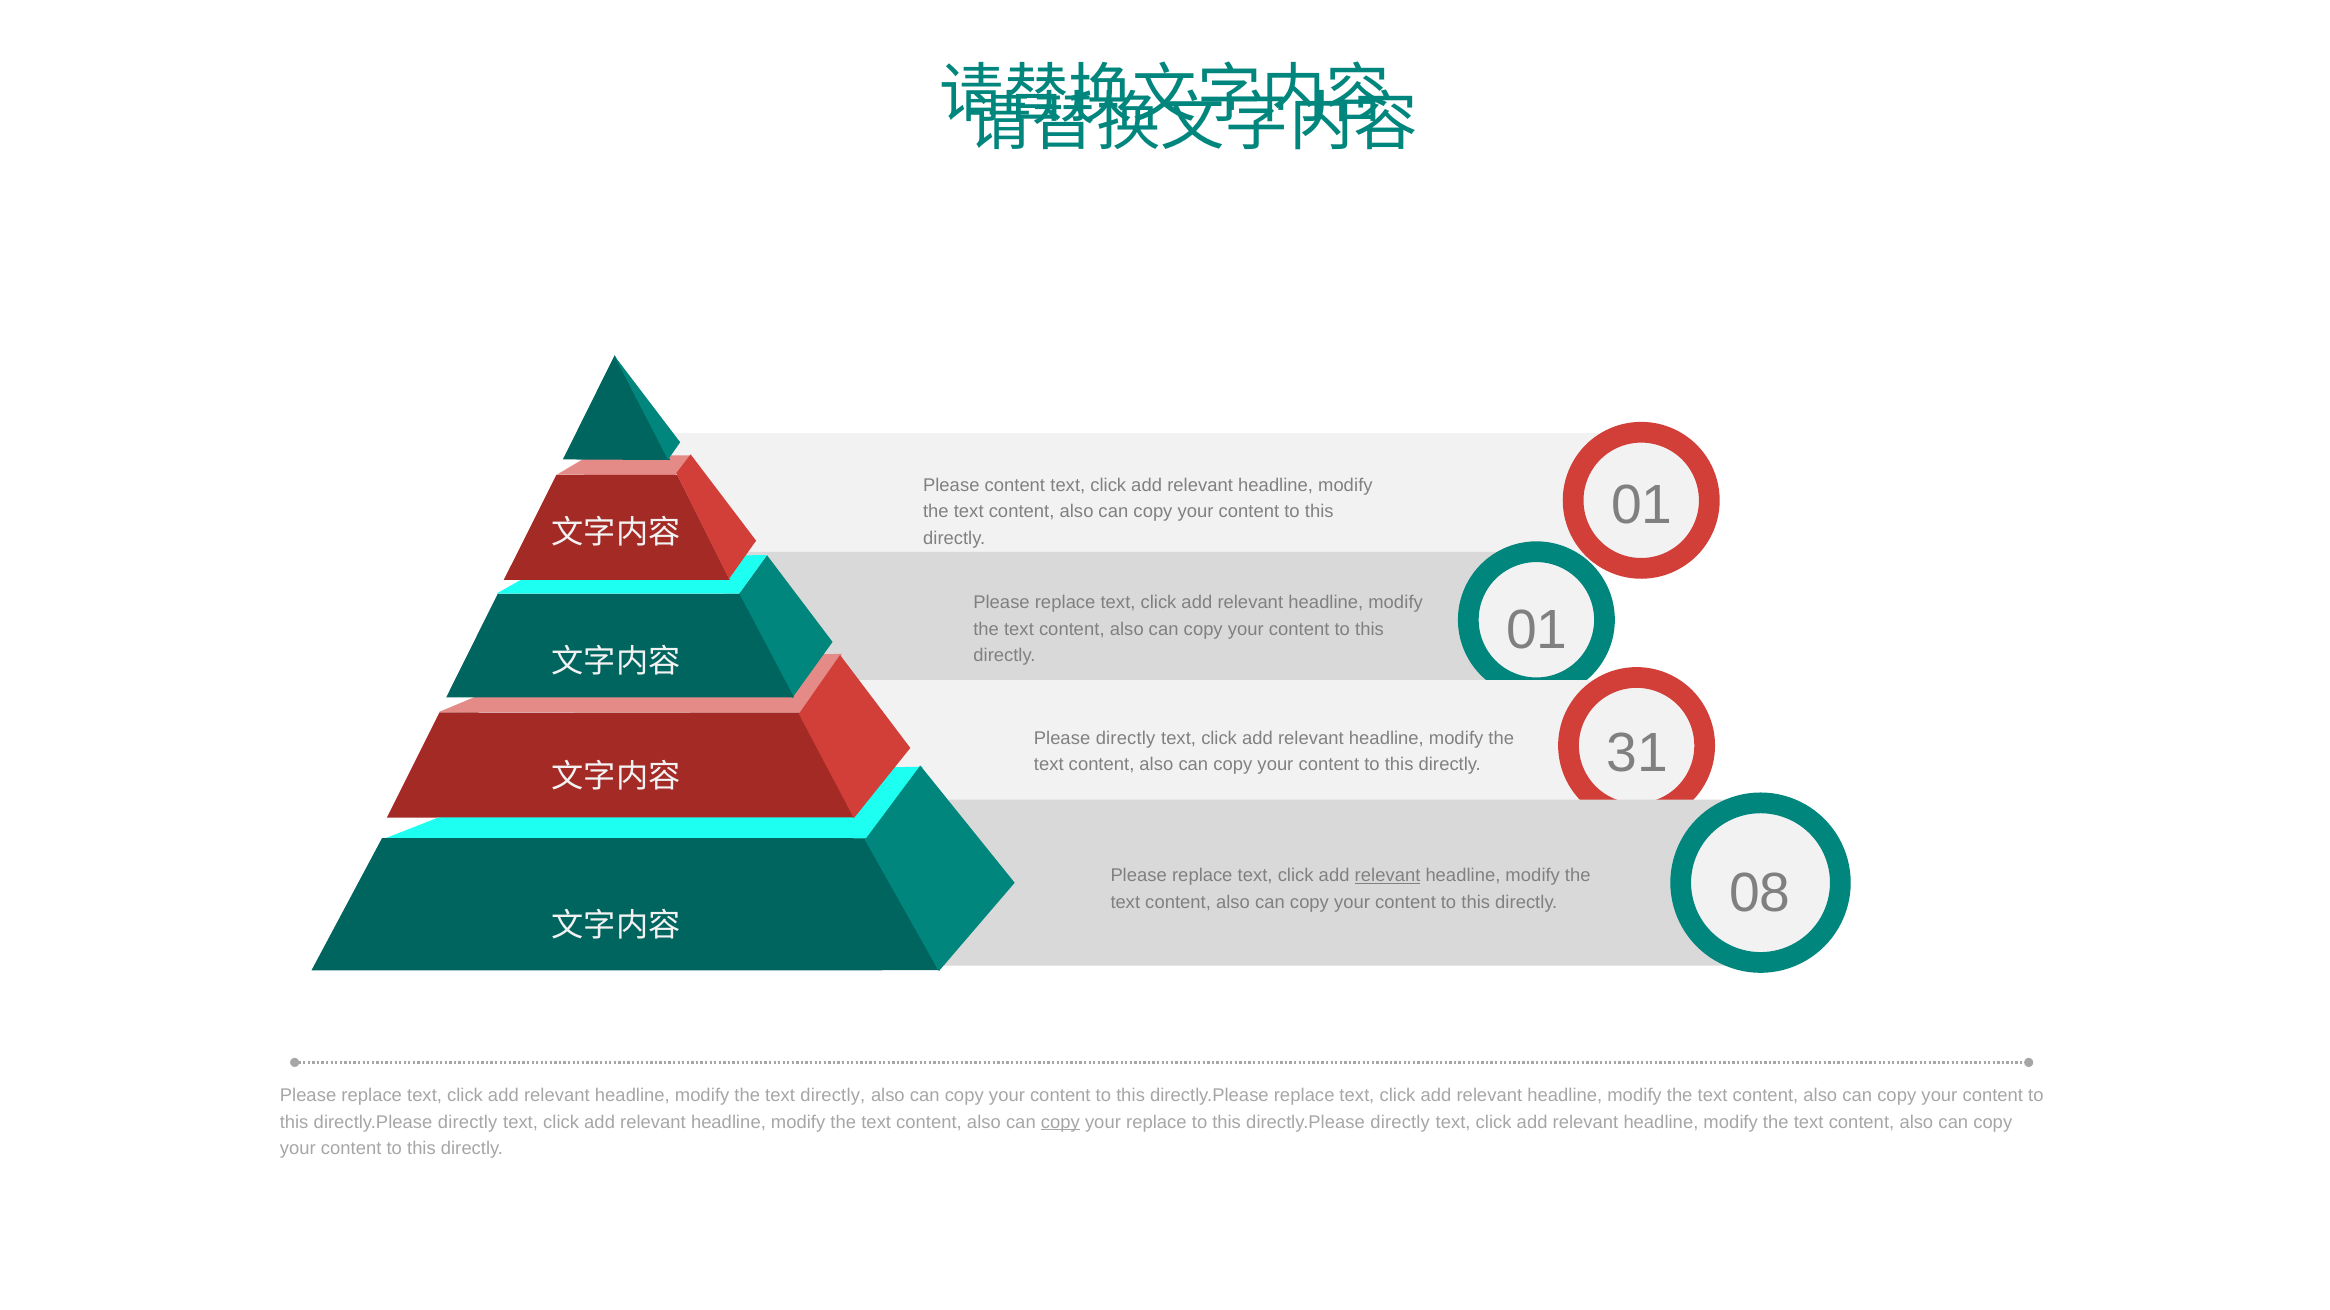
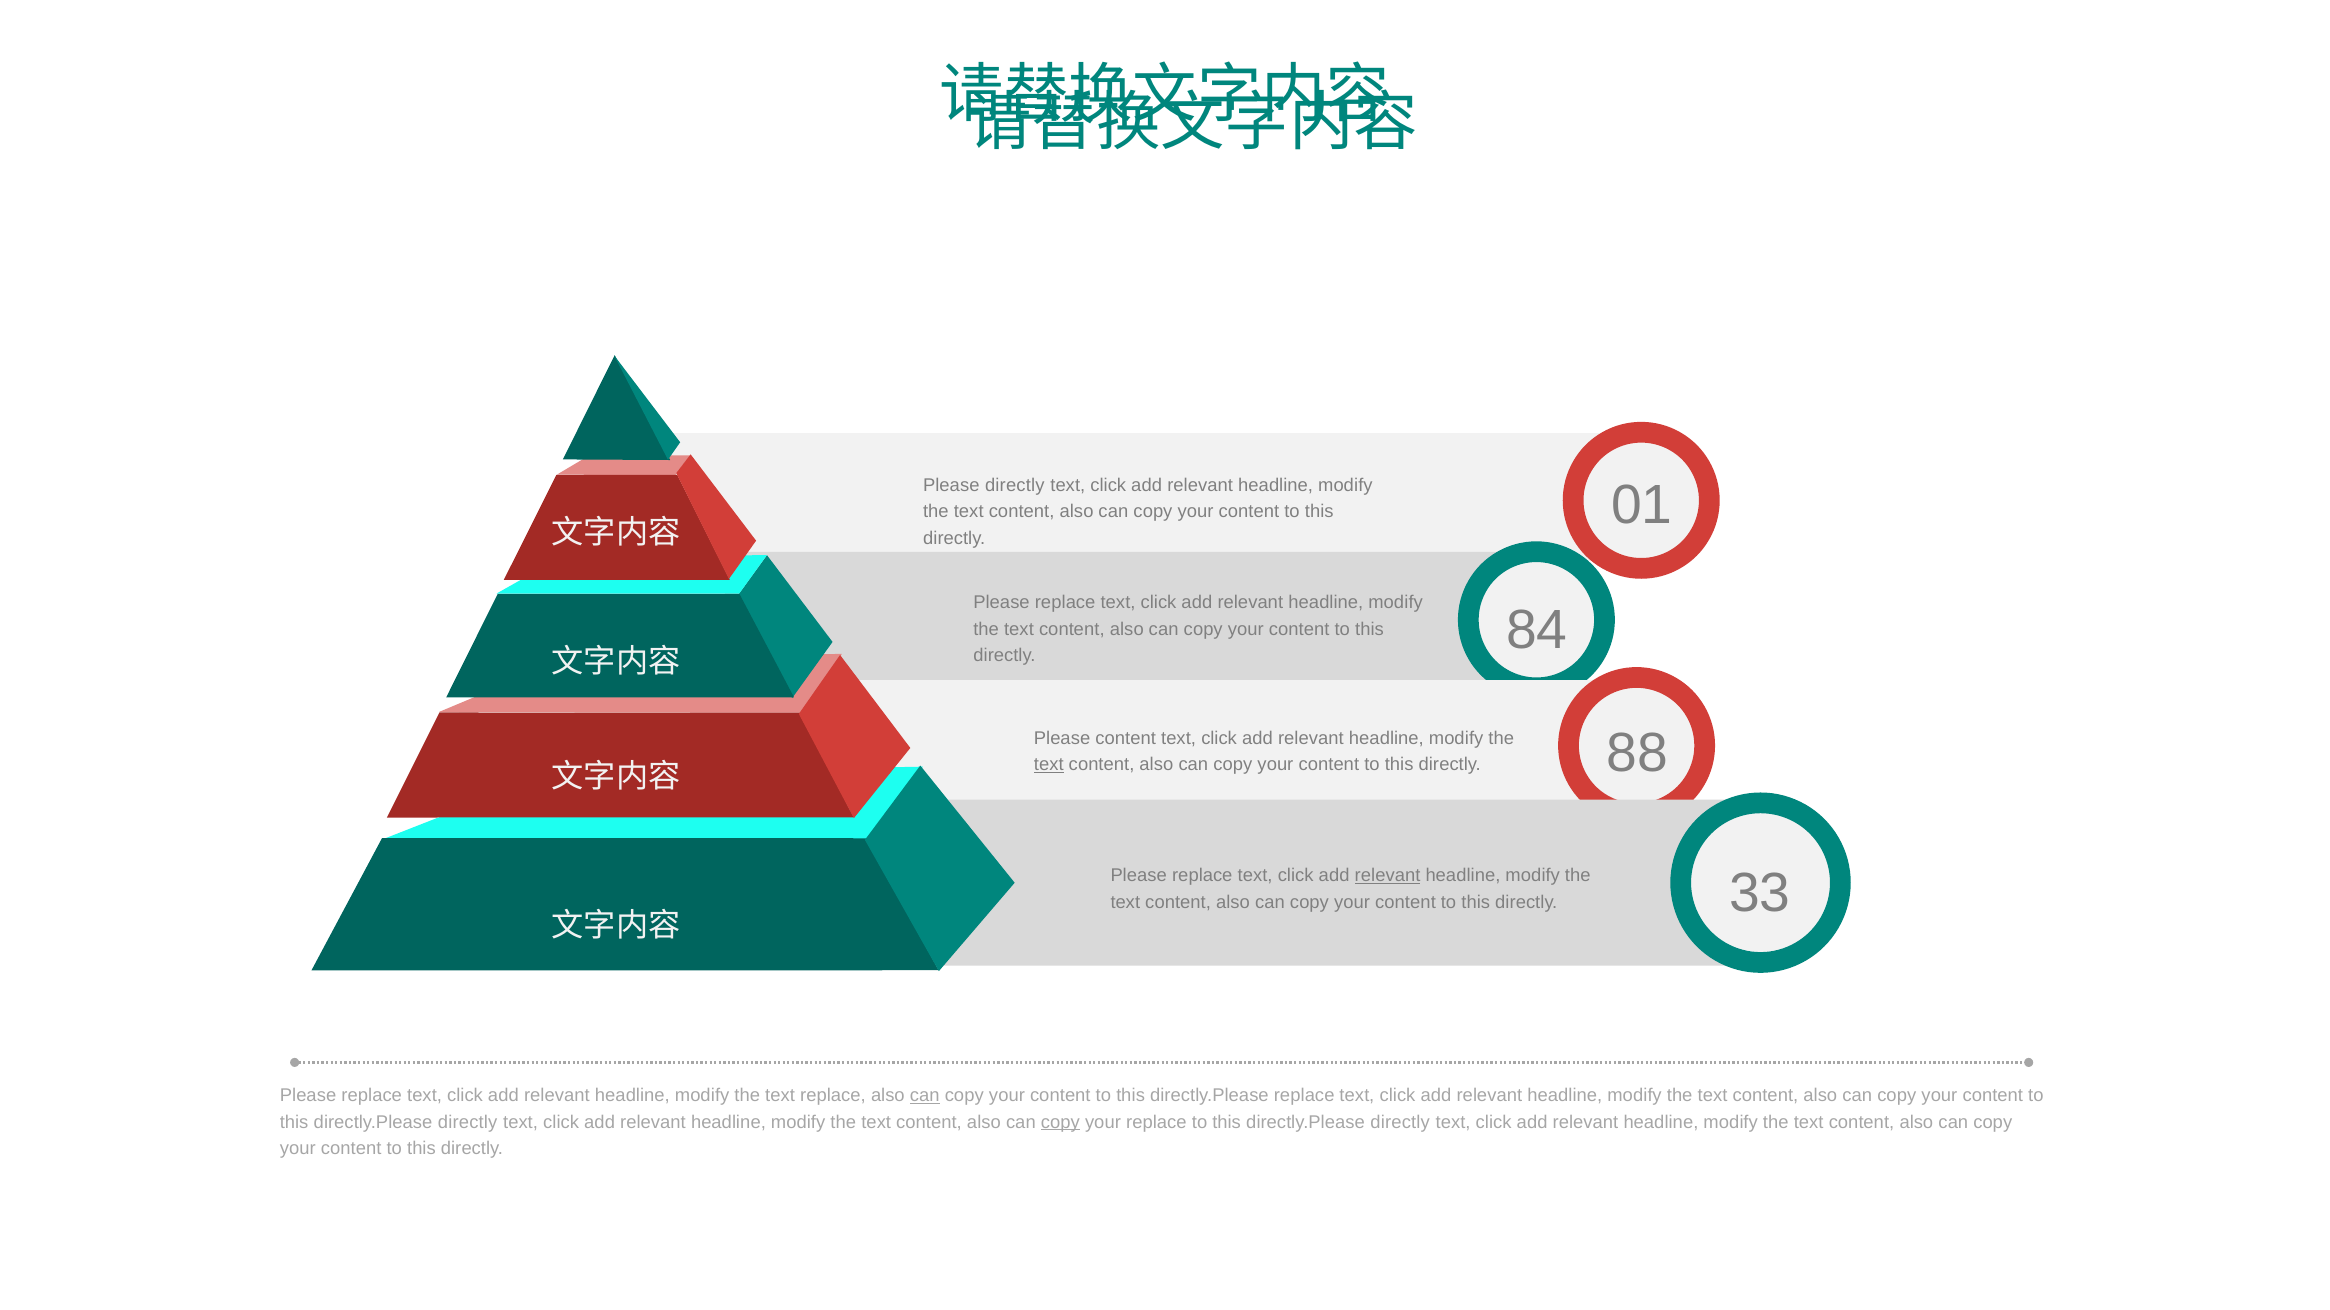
Please content: content -> directly
01 at (1537, 630): 01 -> 84
Please directly: directly -> content
text at (1049, 765) underline: none -> present
31: 31 -> 88
08: 08 -> 33
text directly: directly -> replace
can at (925, 1096) underline: none -> present
